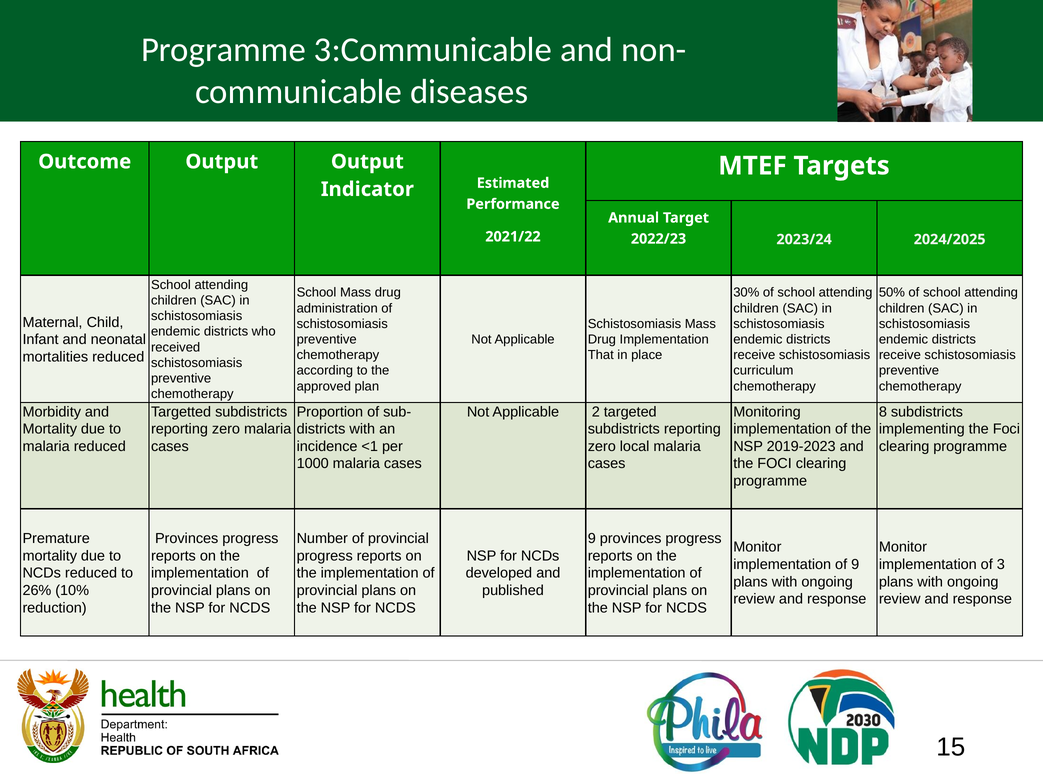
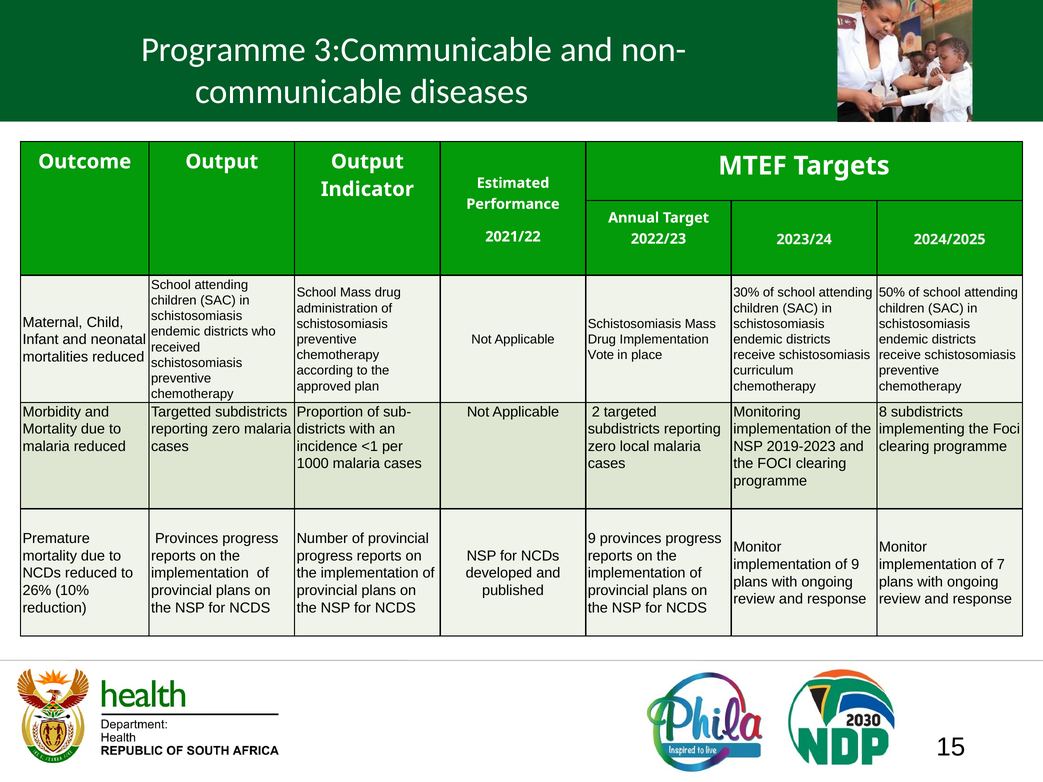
That: That -> Vote
3: 3 -> 7
